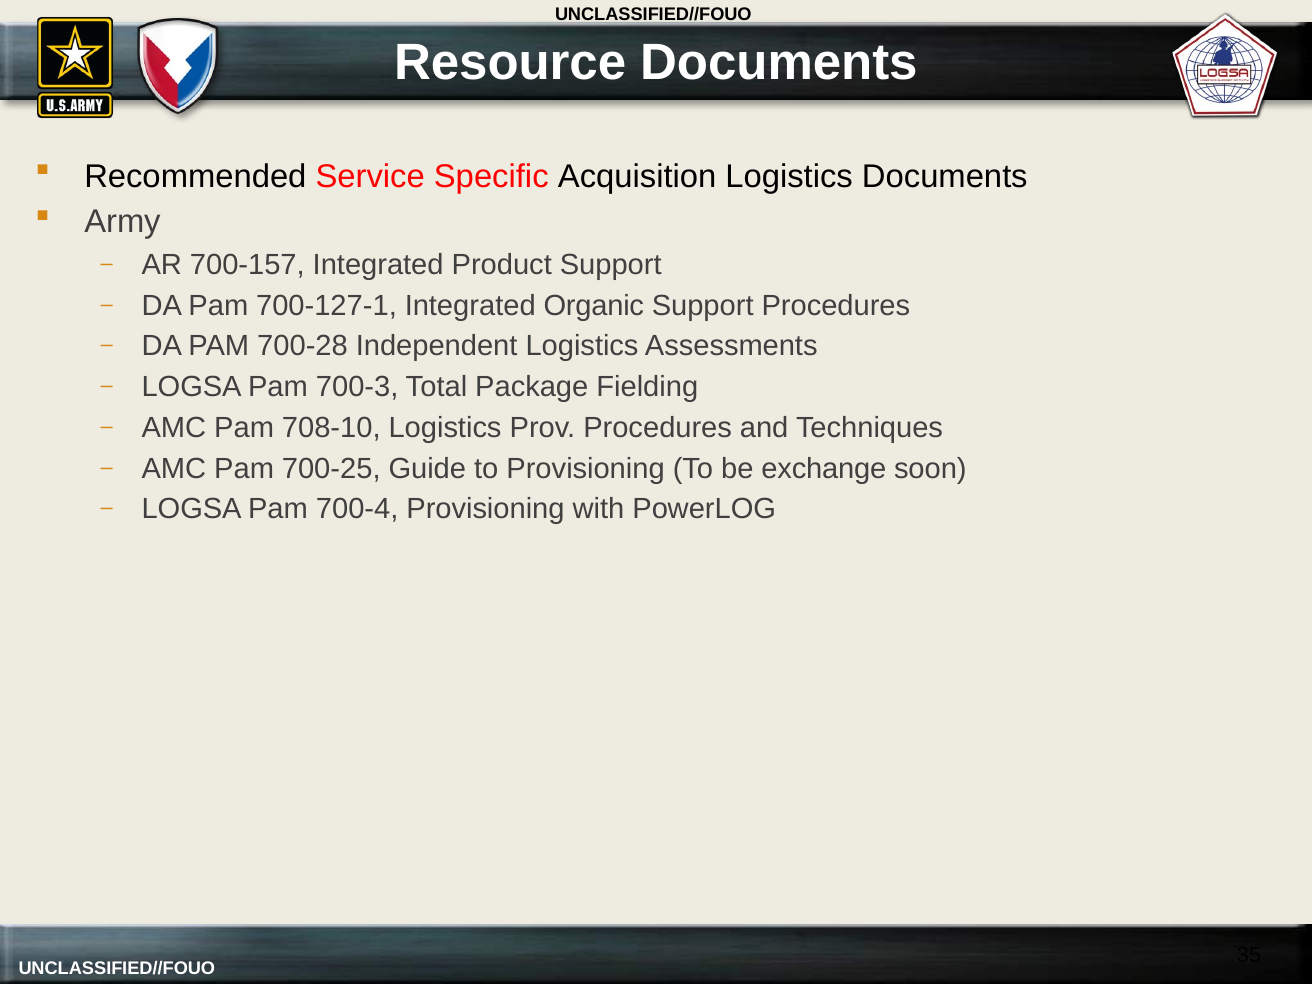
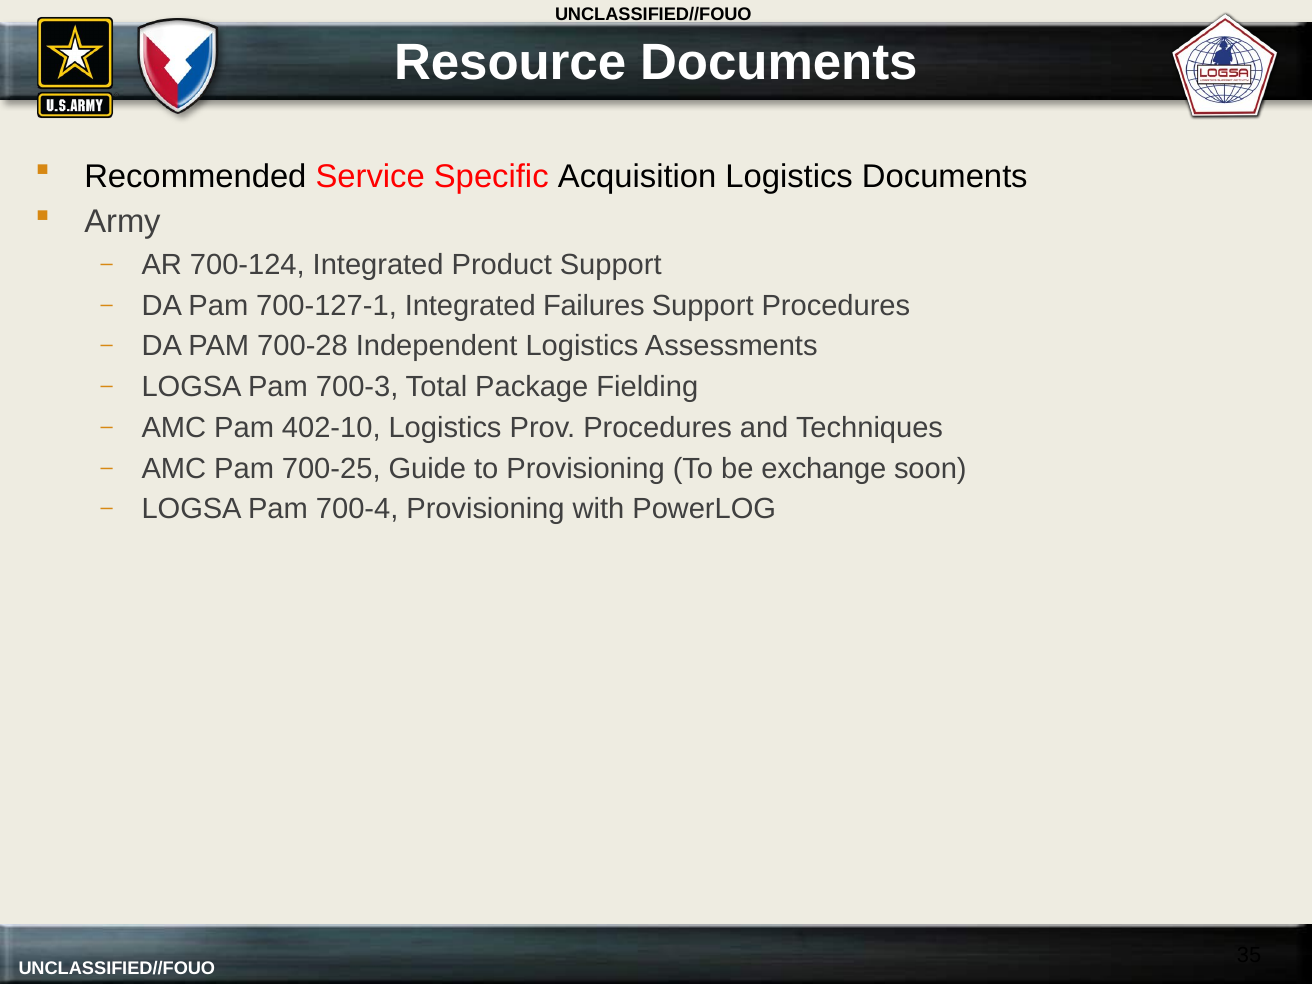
700-157: 700-157 -> 700-124
Organic: Organic -> Failures
708-10: 708-10 -> 402-10
